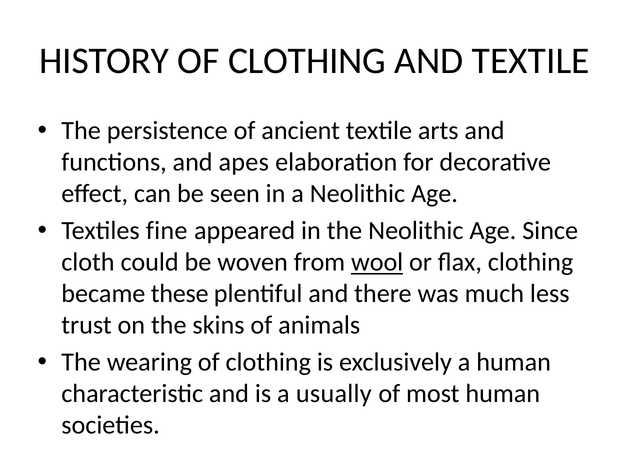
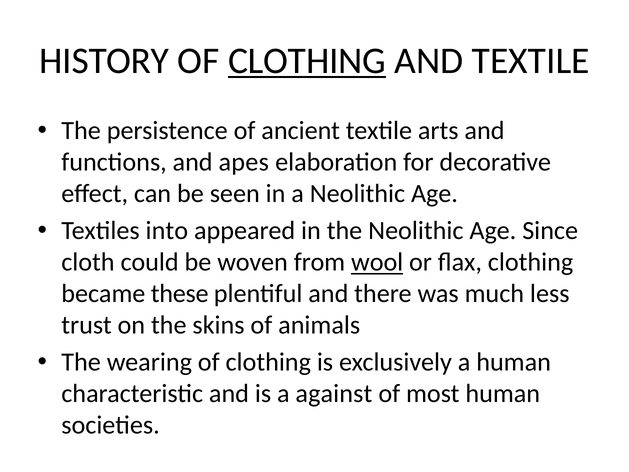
CLOTHING at (307, 61) underline: none -> present
fine: fine -> into
usually: usually -> against
